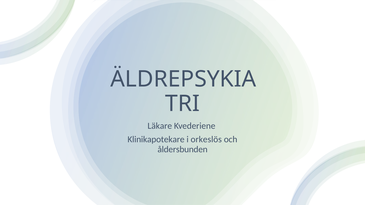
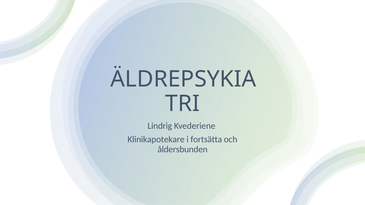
Läkare: Läkare -> Lindrig
orkeslös: orkeslös -> fortsätta
